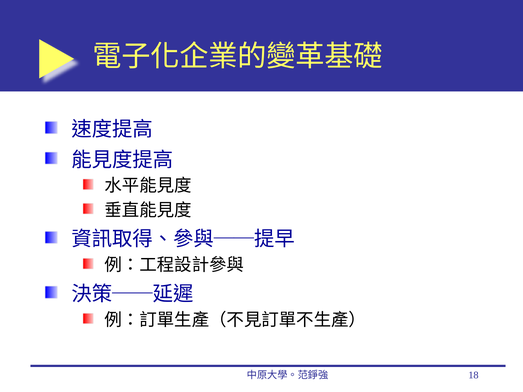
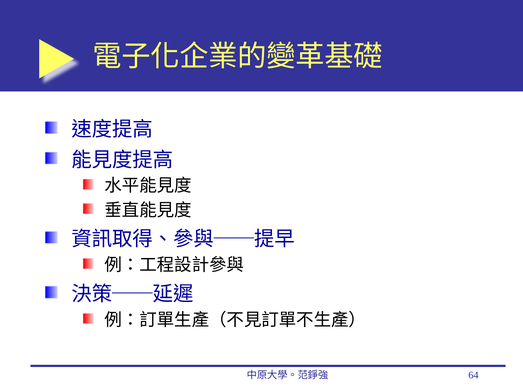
18: 18 -> 64
